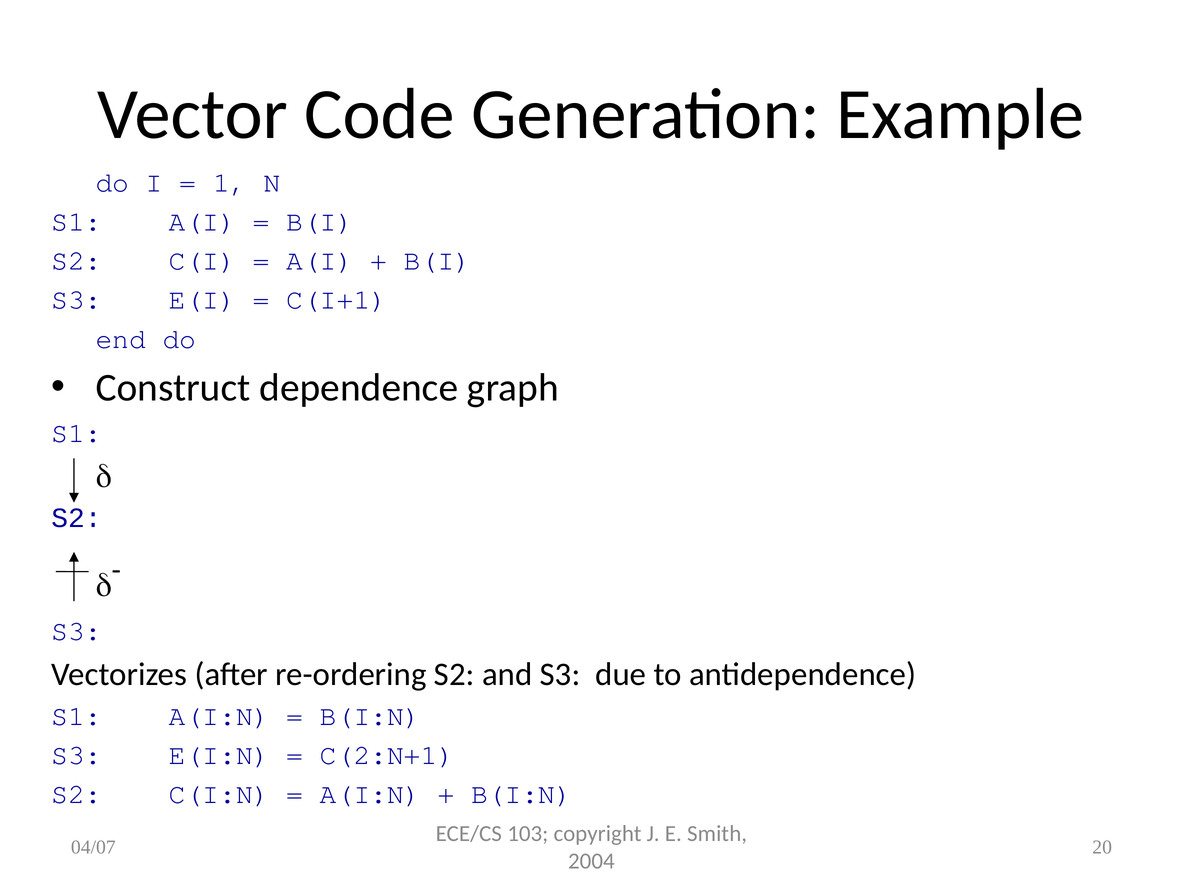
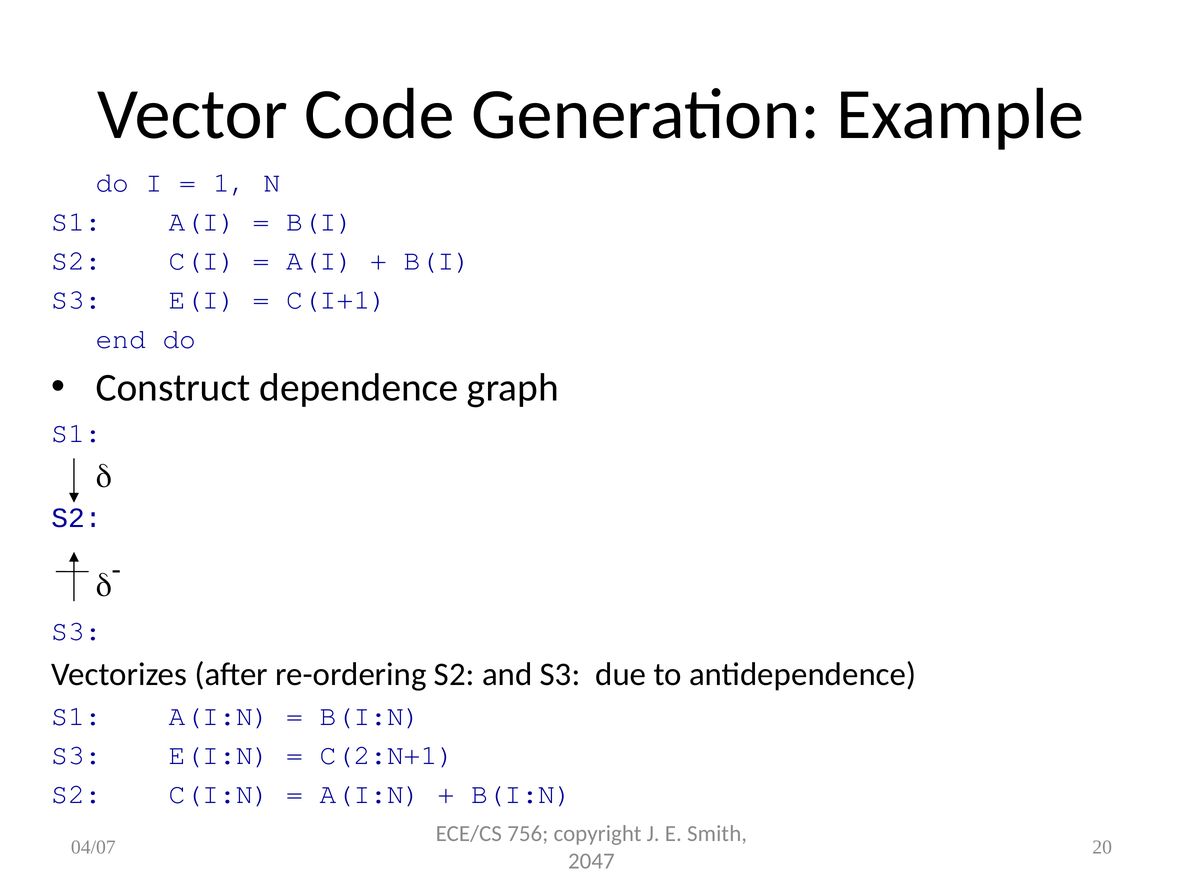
103: 103 -> 756
2004: 2004 -> 2047
